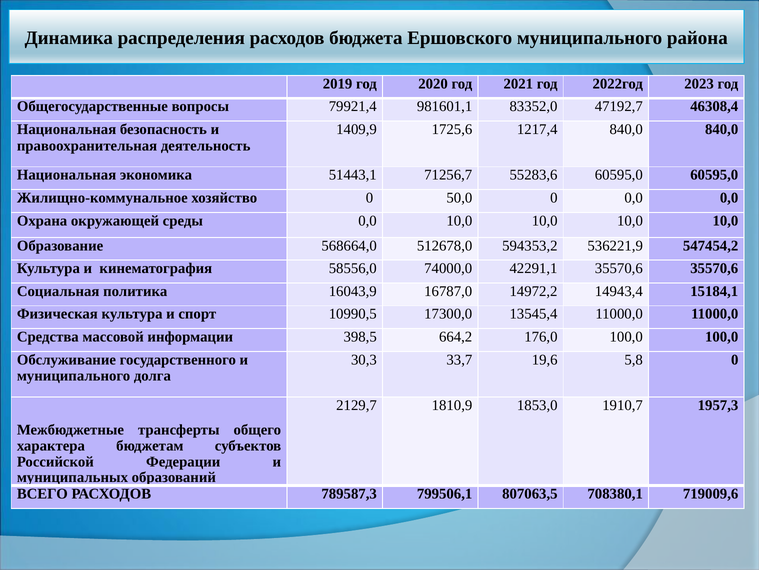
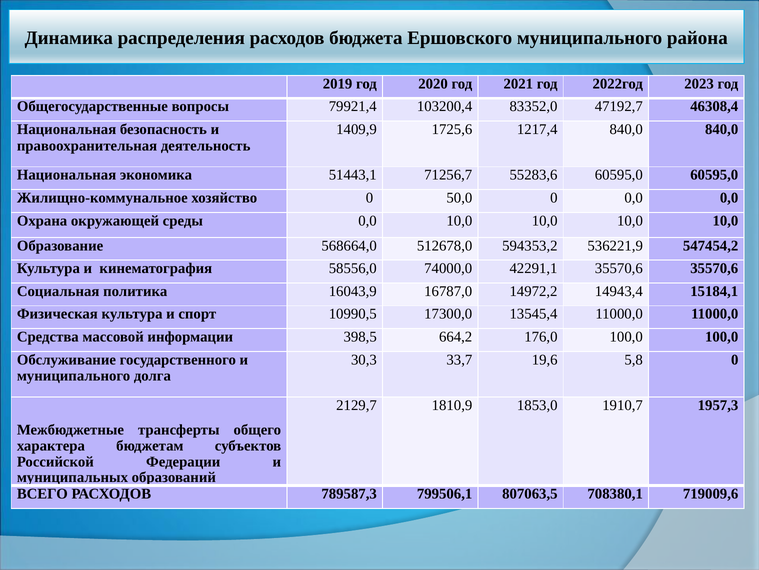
981601,1: 981601,1 -> 103200,4
